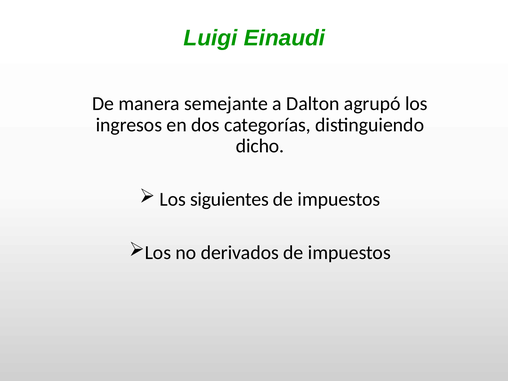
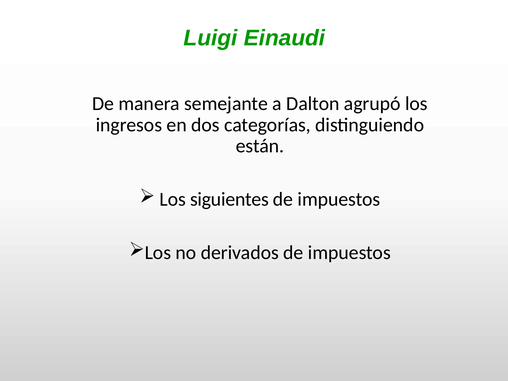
dicho: dicho -> están
